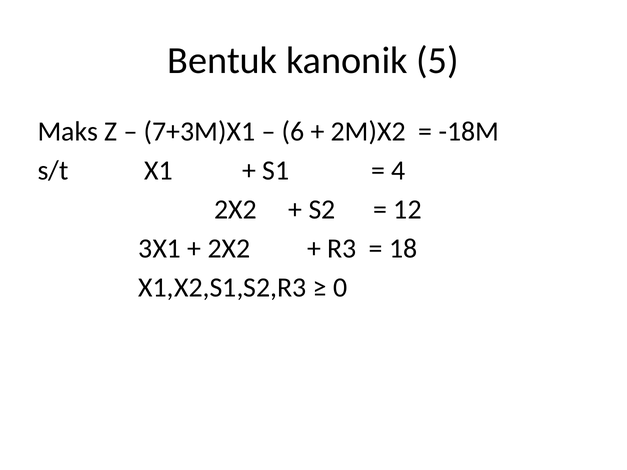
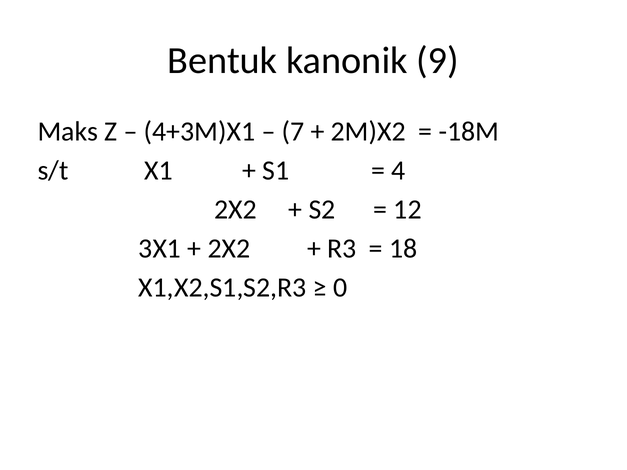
5: 5 -> 9
7+3M)X1: 7+3M)X1 -> 4+3M)X1
6: 6 -> 7
